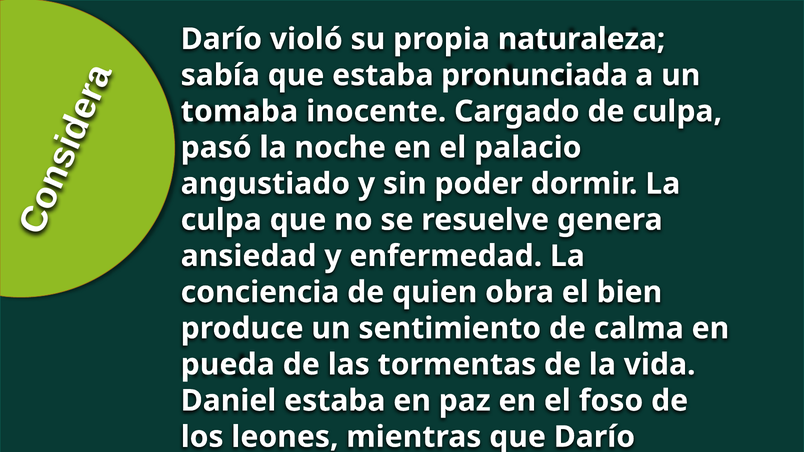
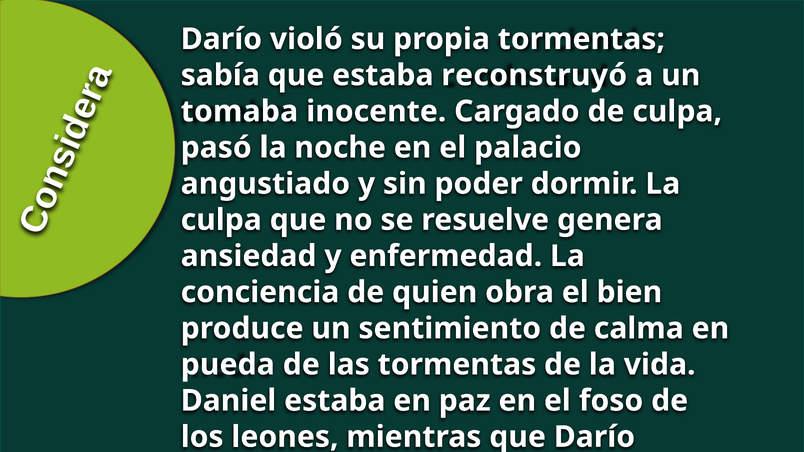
propia naturaleza: naturaleza -> tormentas
pronunciada: pronunciada -> reconstruyó
